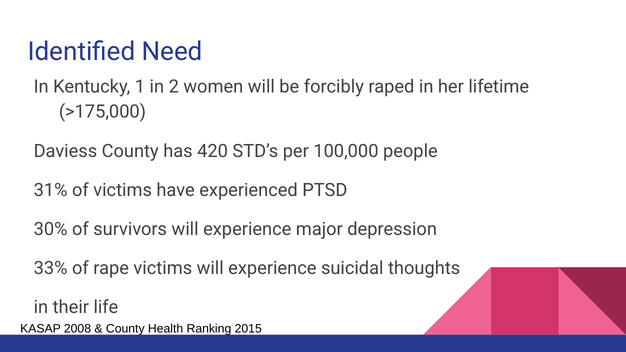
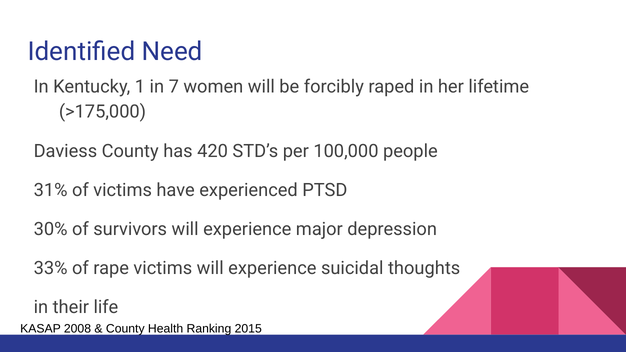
2: 2 -> 7
